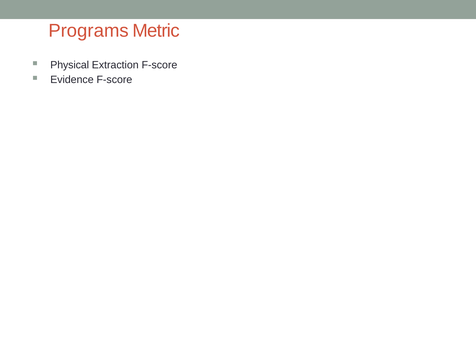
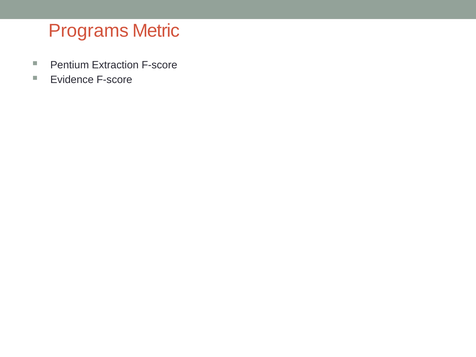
Physical: Physical -> Pentium
